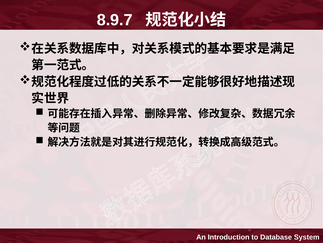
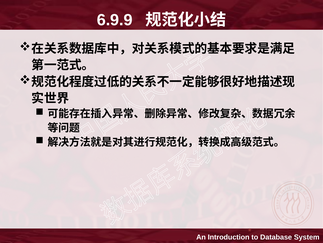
8.9.7: 8.9.7 -> 6.9.9
